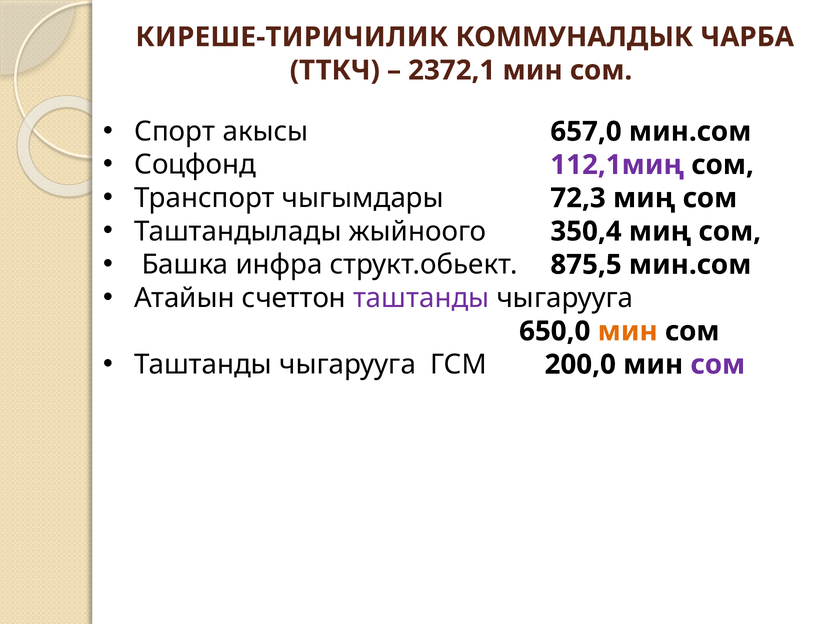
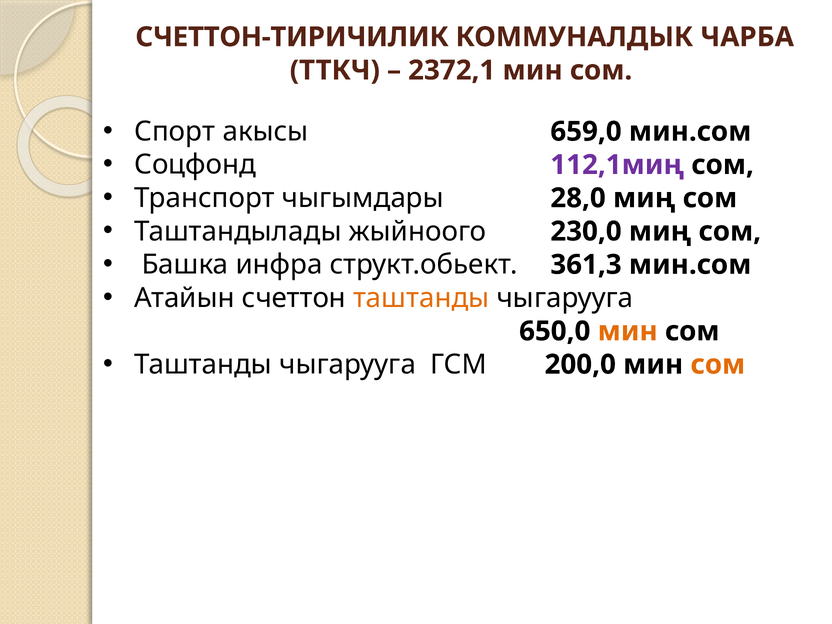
КИРЕШЕ-ТИРИЧИЛИК: КИРЕШЕ-ТИРИЧИЛИК -> СЧЕТТОН-ТИРИЧИЛИК
657,0: 657,0 -> 659,0
72,3: 72,3 -> 28,0
350,4: 350,4 -> 230,0
875,5: 875,5 -> 361,3
таштанды at (421, 298) colour: purple -> orange
сом at (718, 364) colour: purple -> orange
